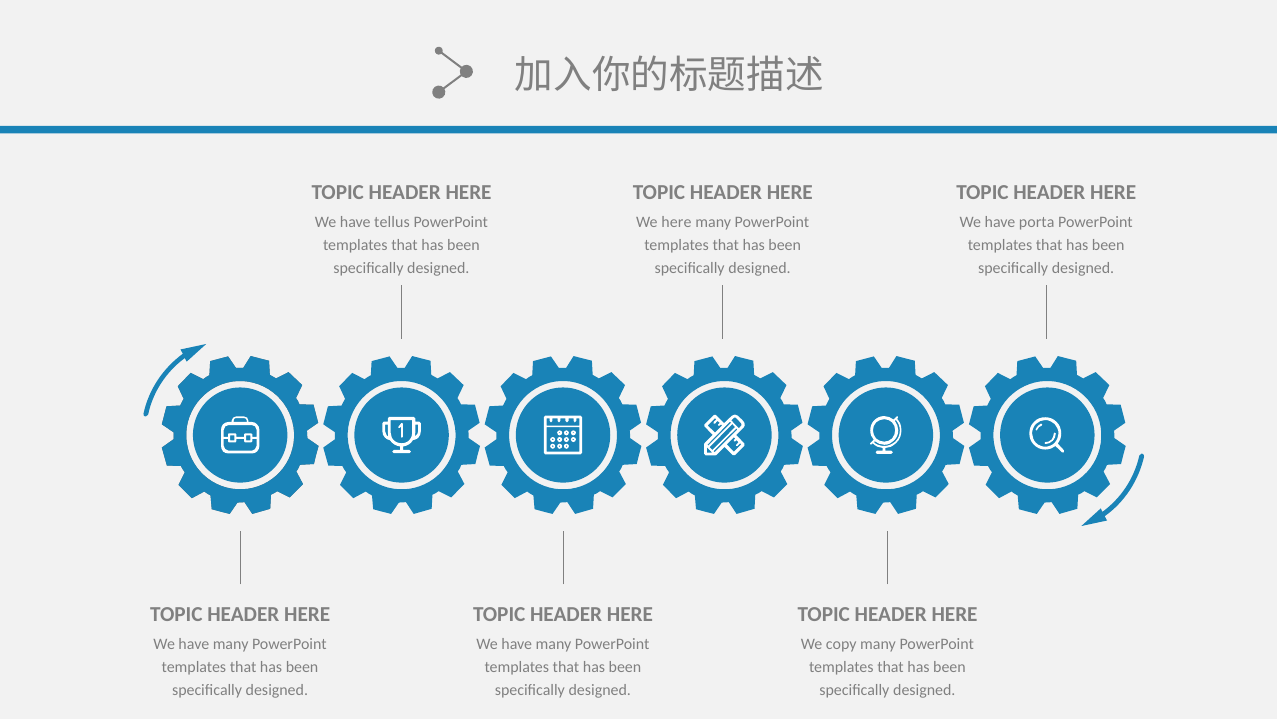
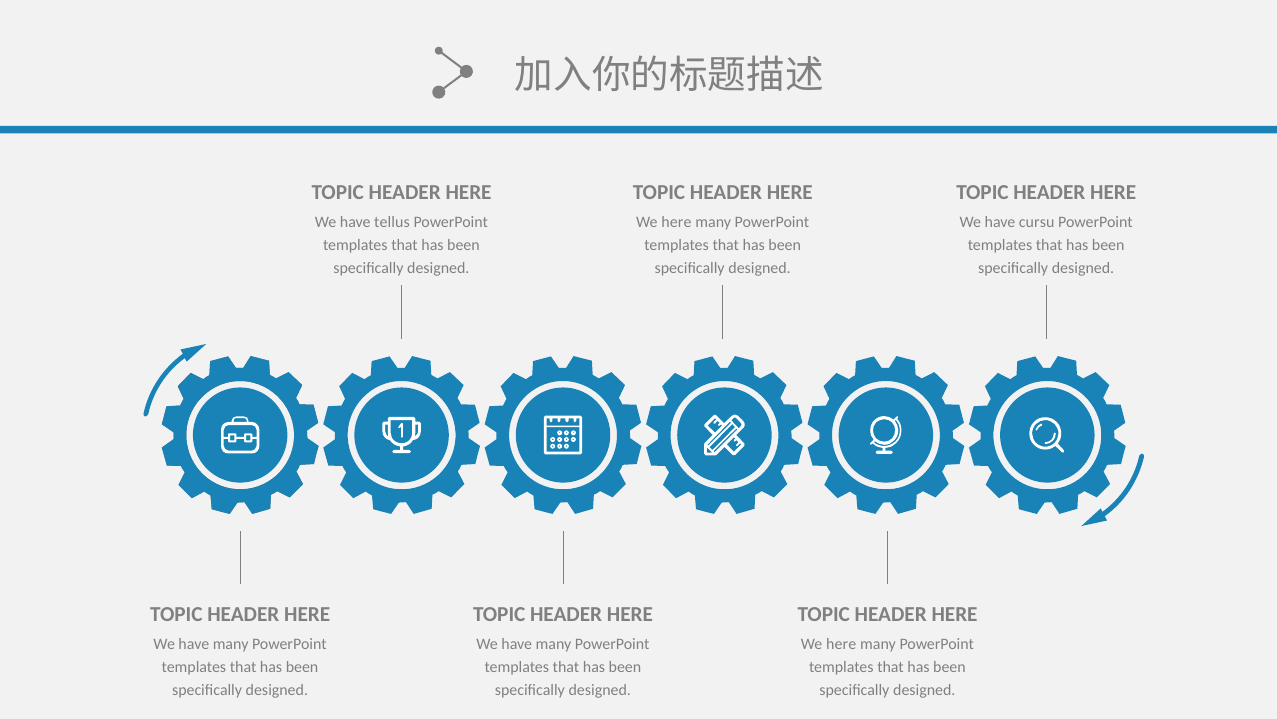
porta: porta -> cursu
copy at (841, 644): copy -> here
